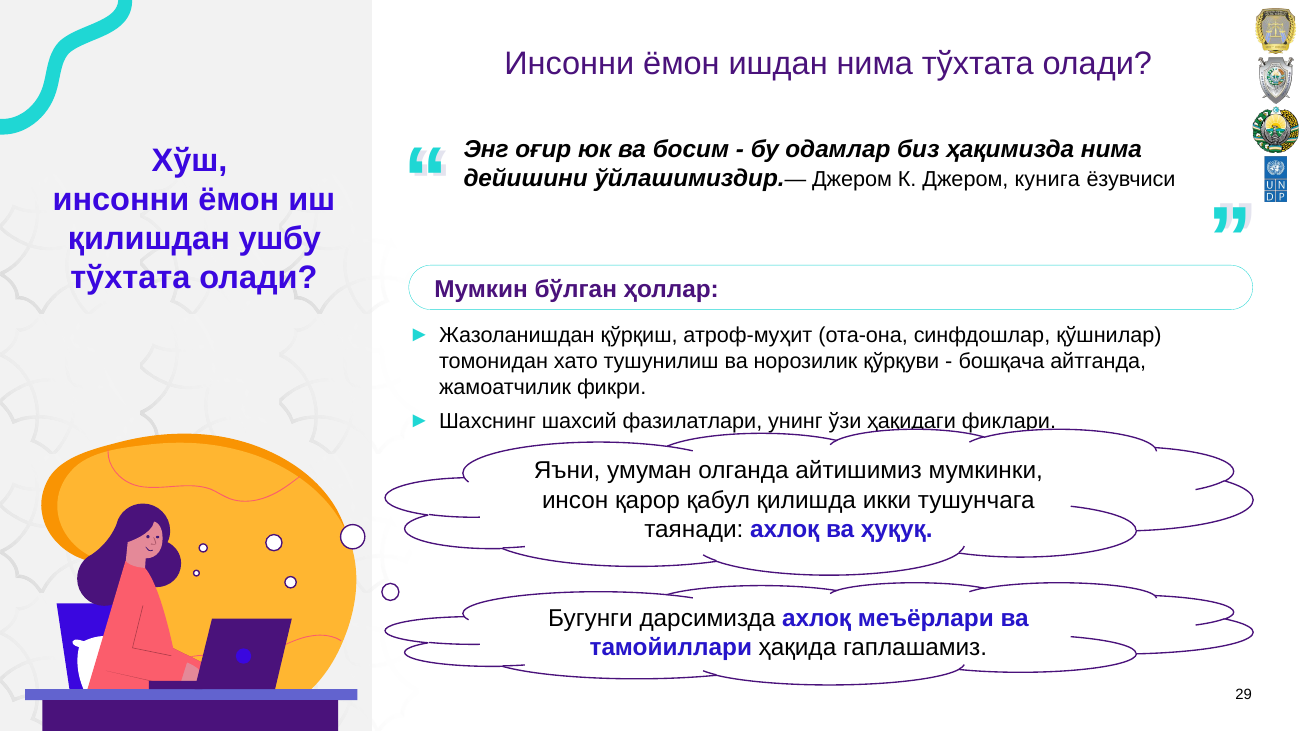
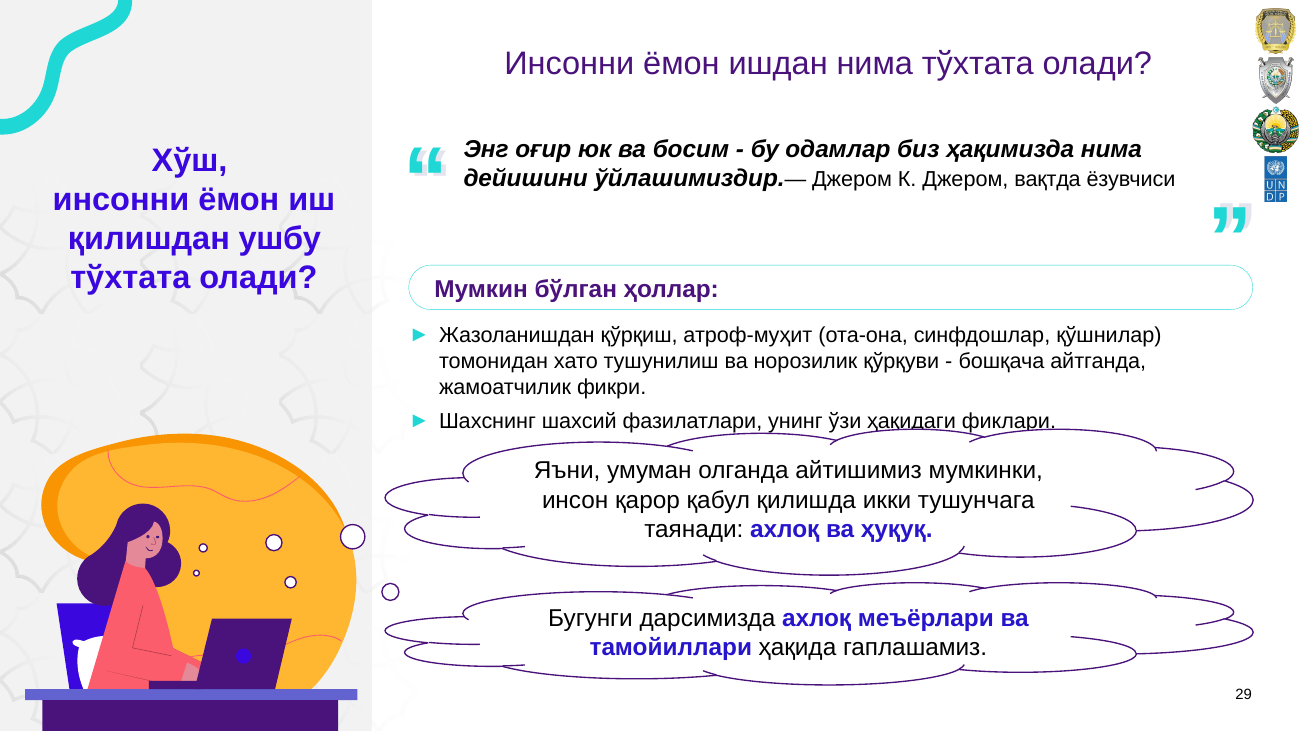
кунига: кунига -> вақтда
